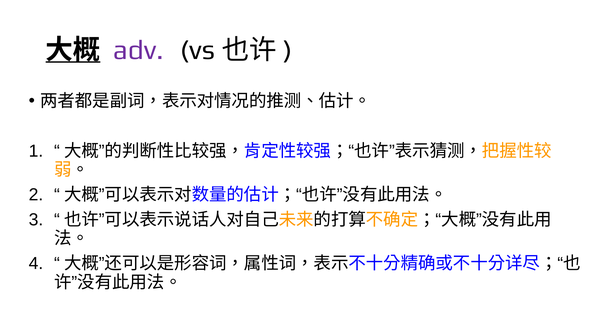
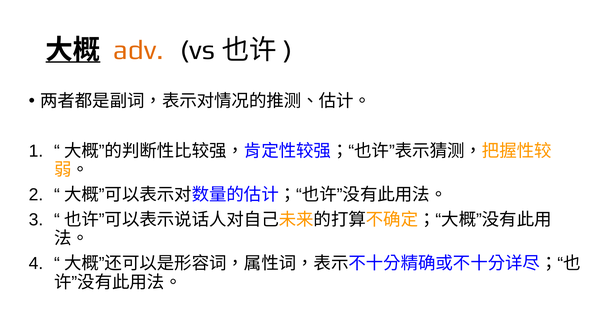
adv colour: purple -> orange
